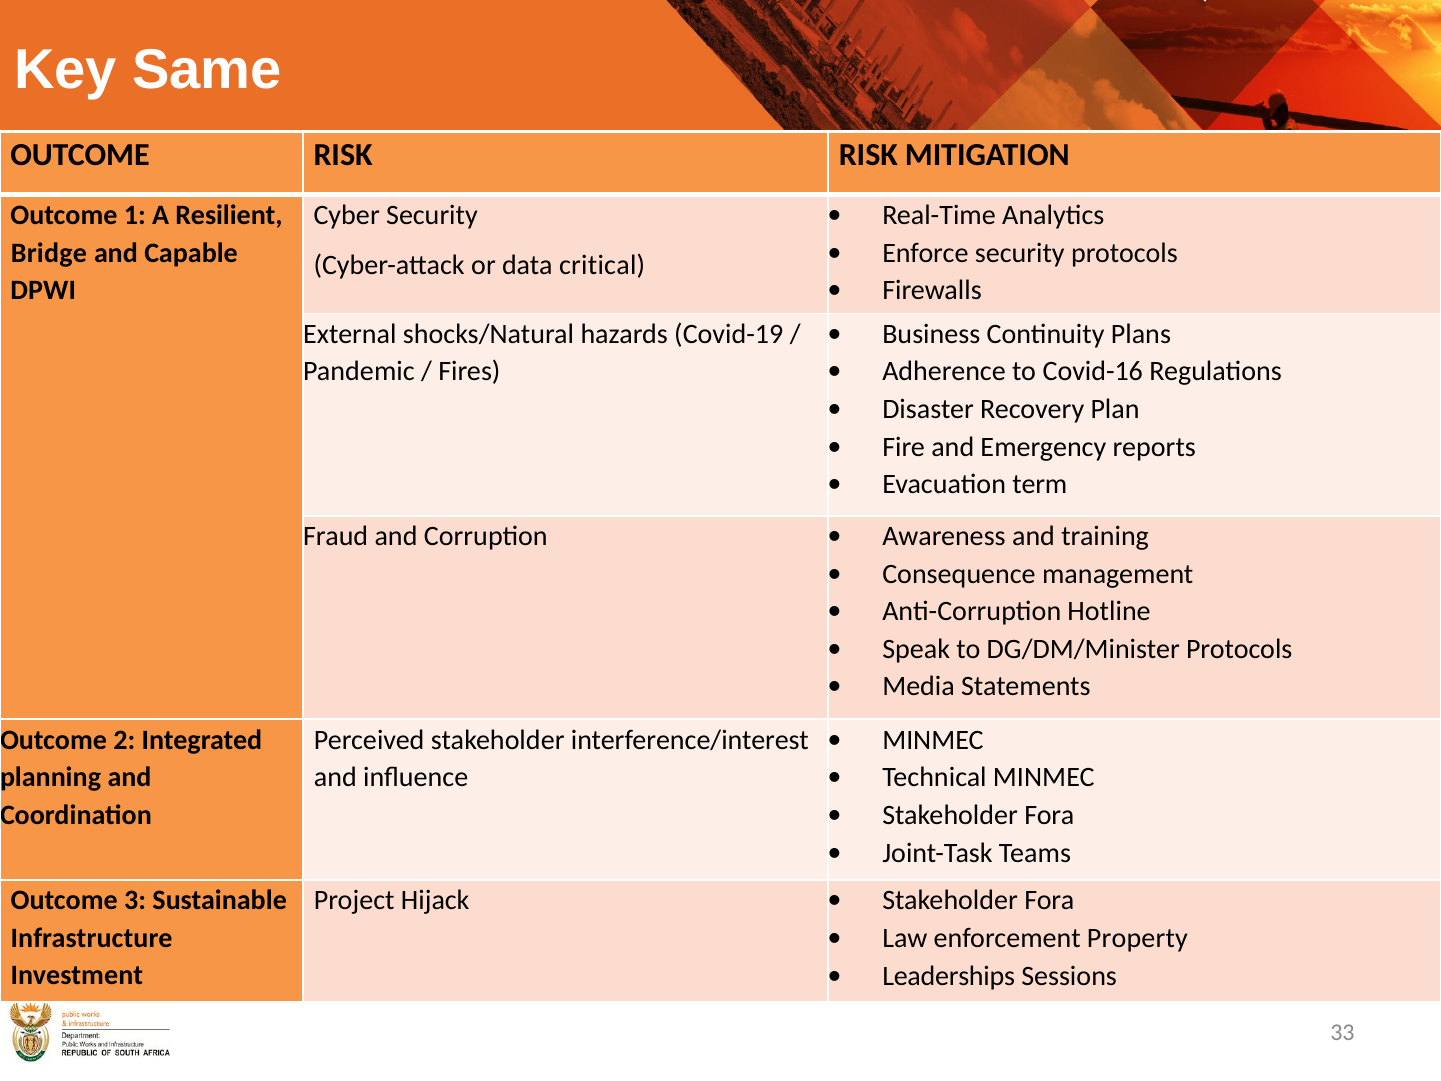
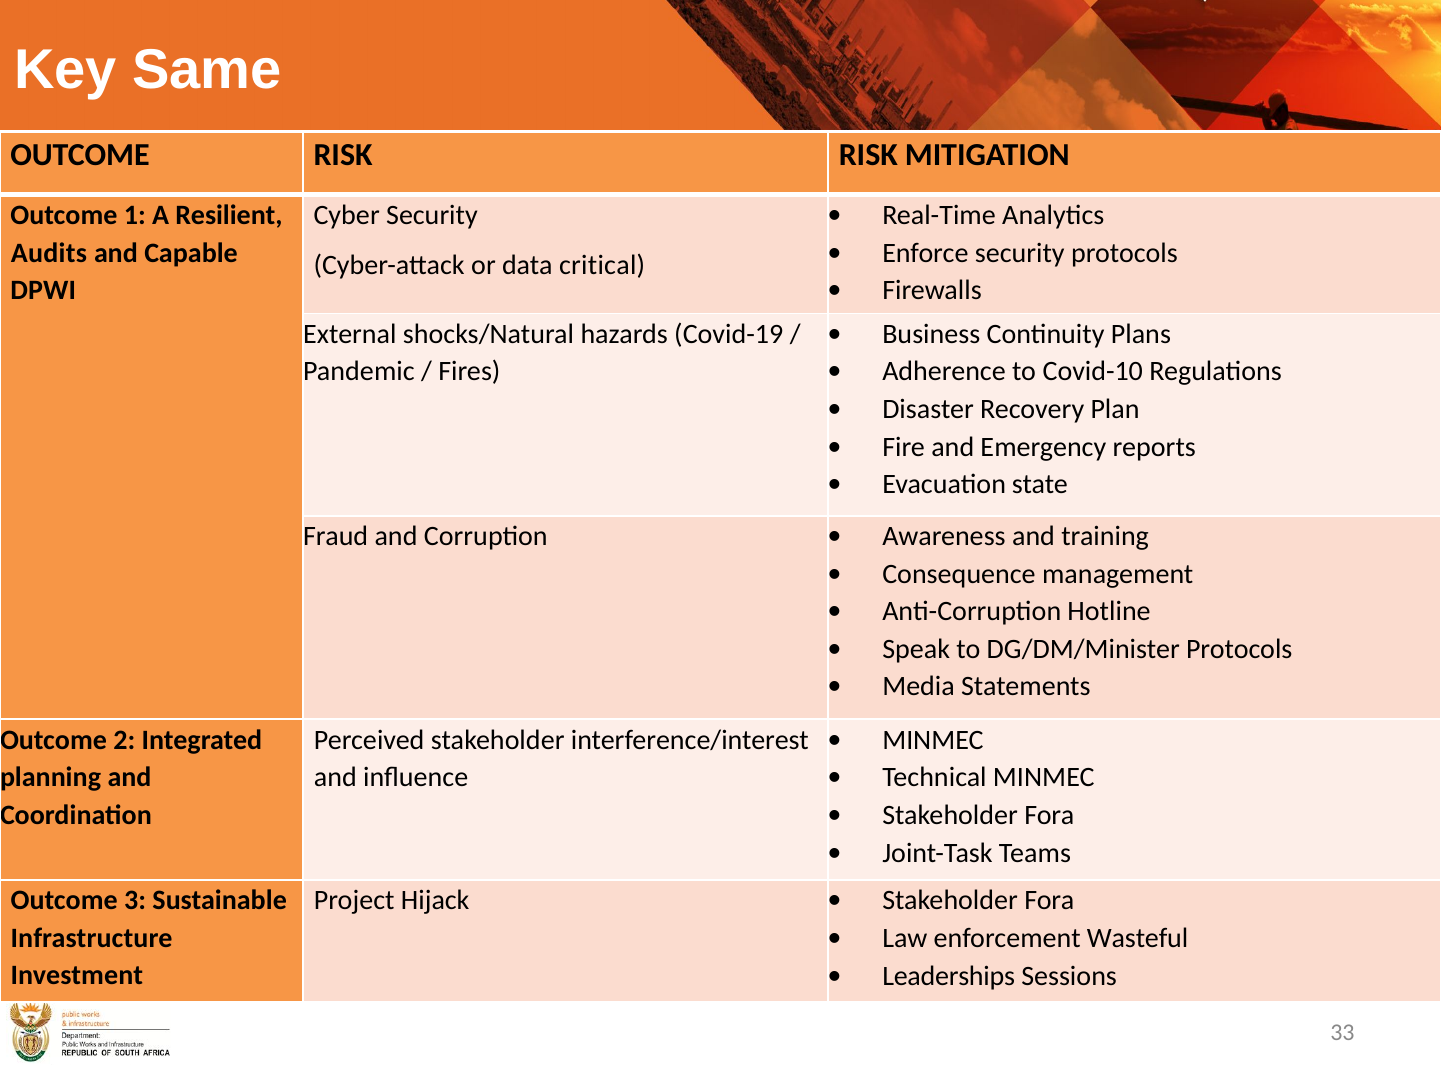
Bridge: Bridge -> Audits
Covid-16: Covid-16 -> Covid-10
term: term -> state
Property: Property -> Wasteful
